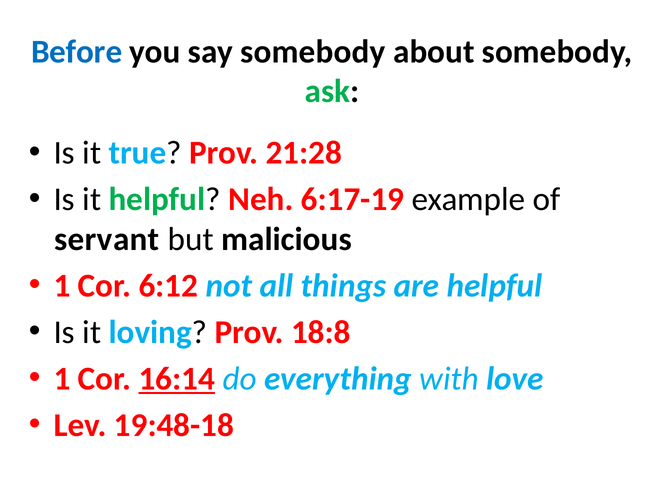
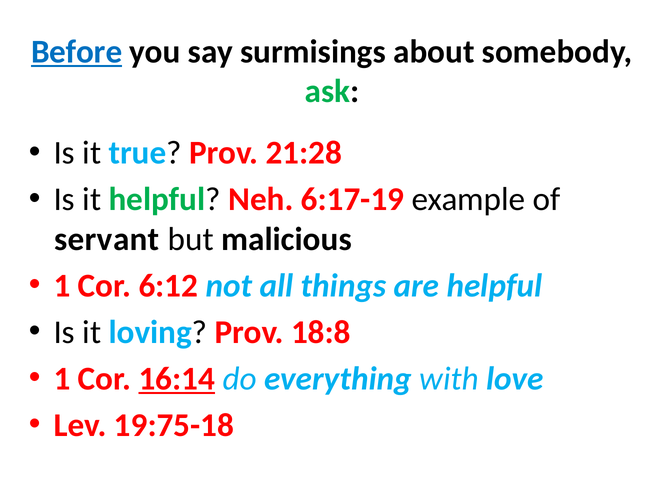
Before underline: none -> present
say somebody: somebody -> surmisings
19:48-18: 19:48-18 -> 19:75-18
